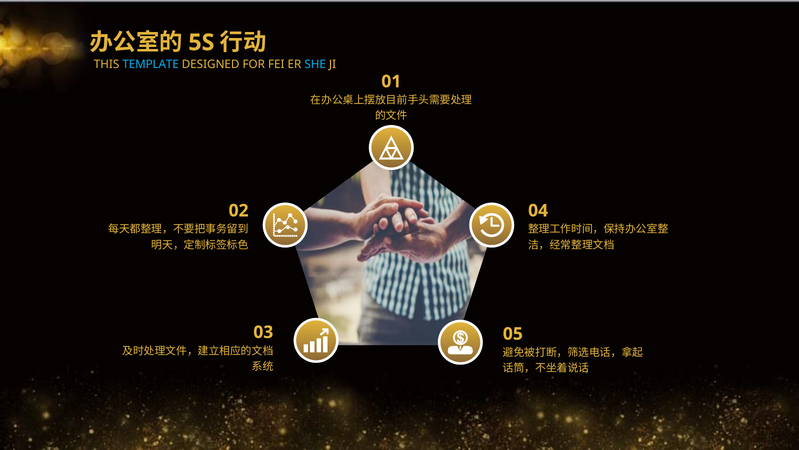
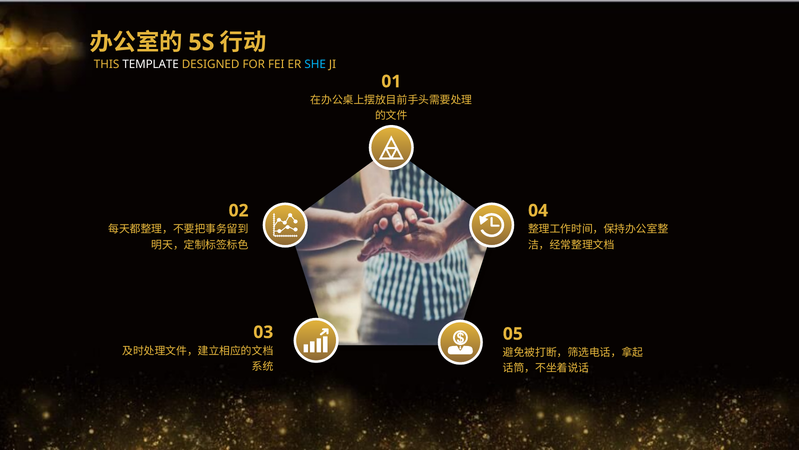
TEMPLATE colour: light blue -> white
